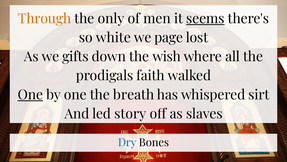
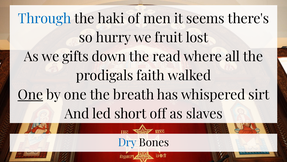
Through colour: orange -> blue
only: only -> haki
seems underline: present -> none
white: white -> hurry
page: page -> fruit
wish: wish -> read
story: story -> short
